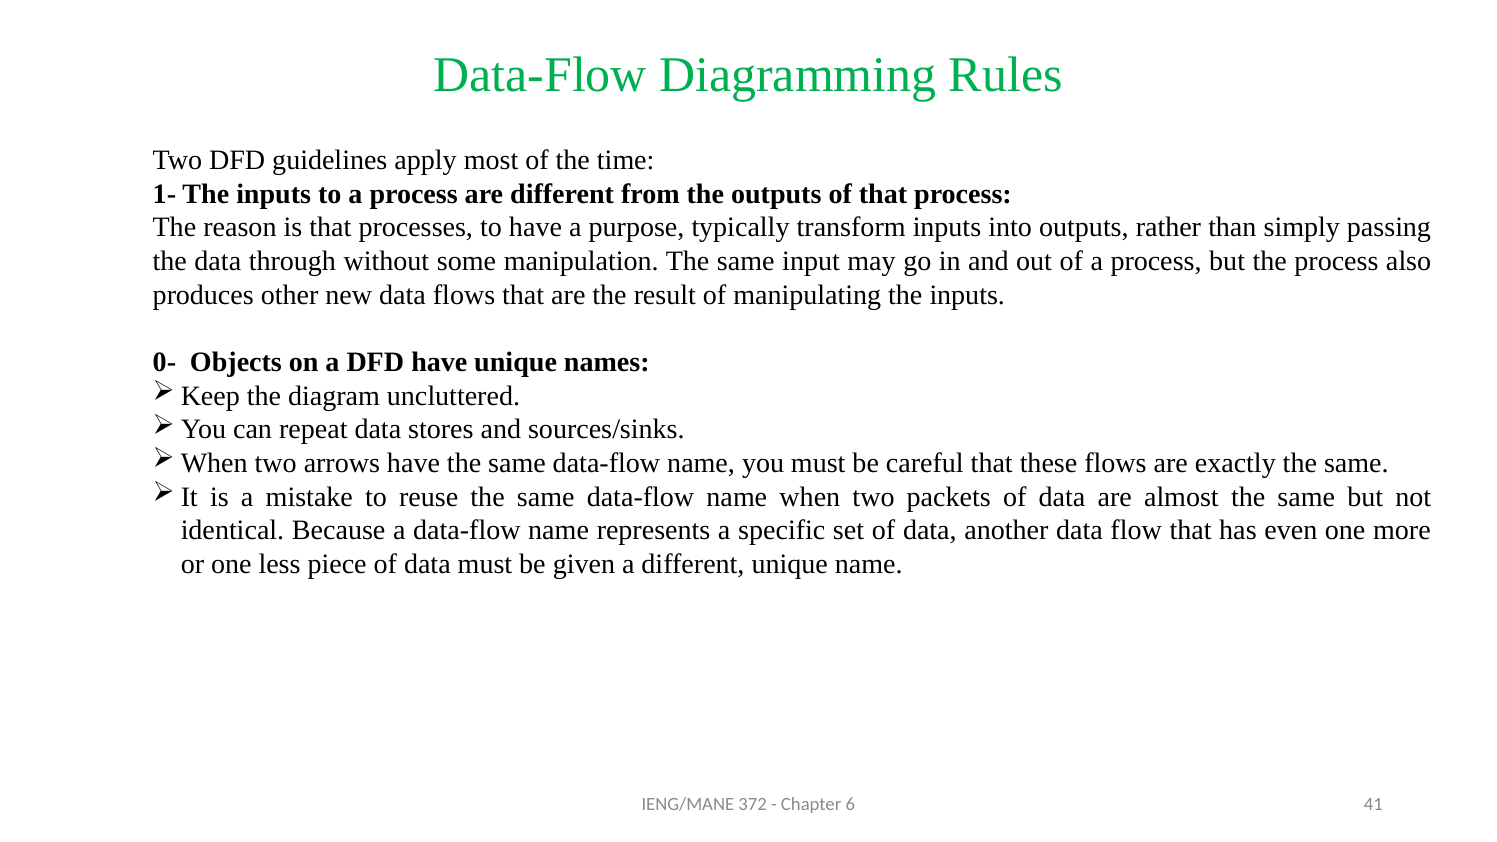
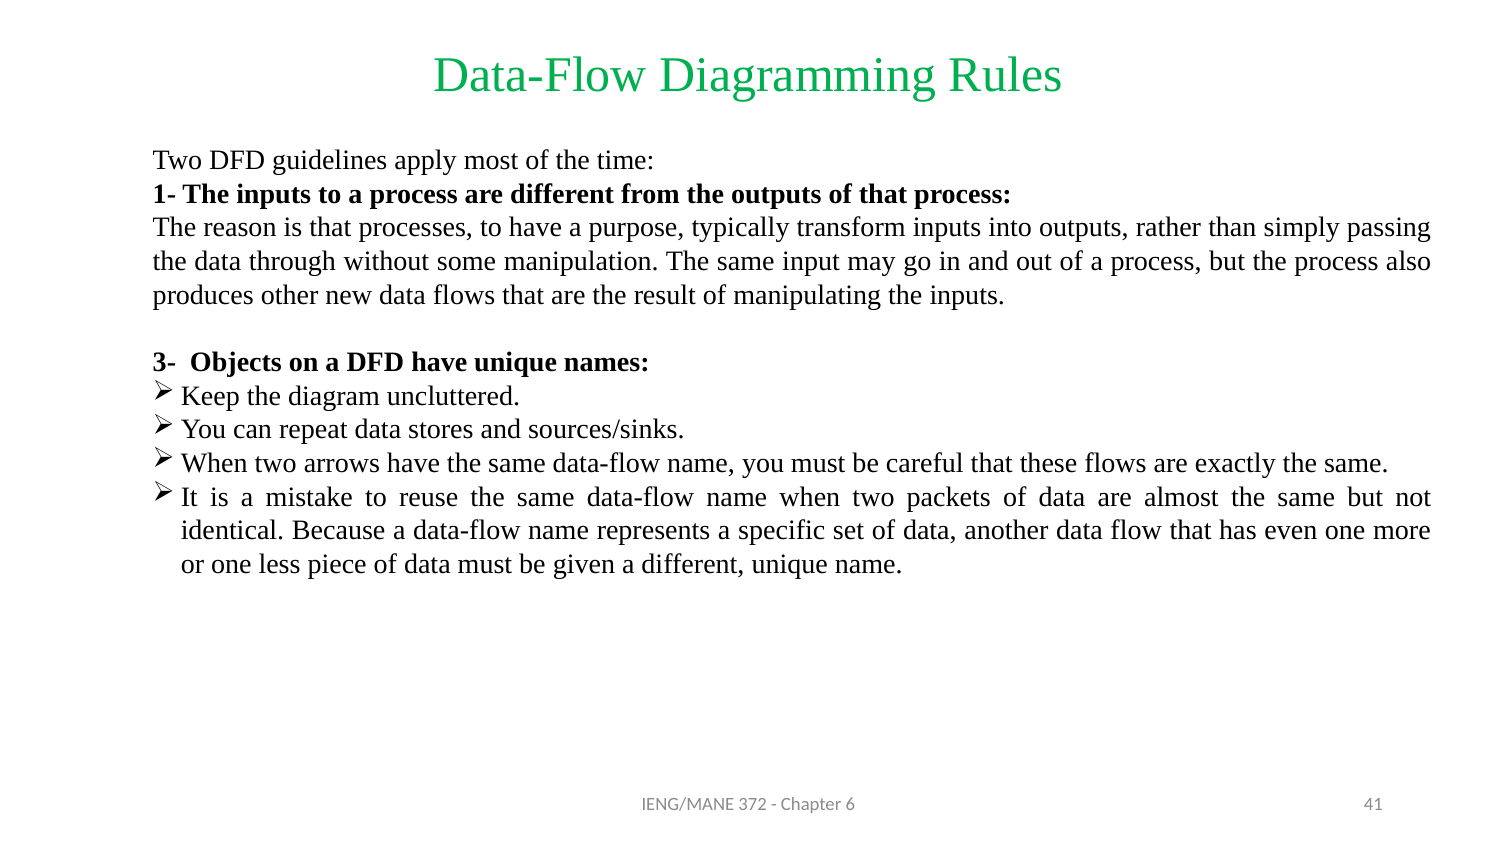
0-: 0- -> 3-
